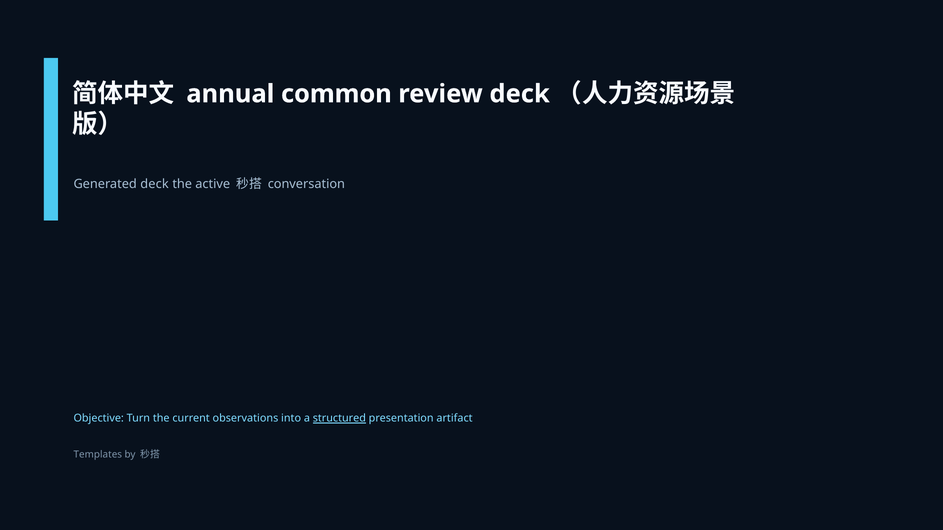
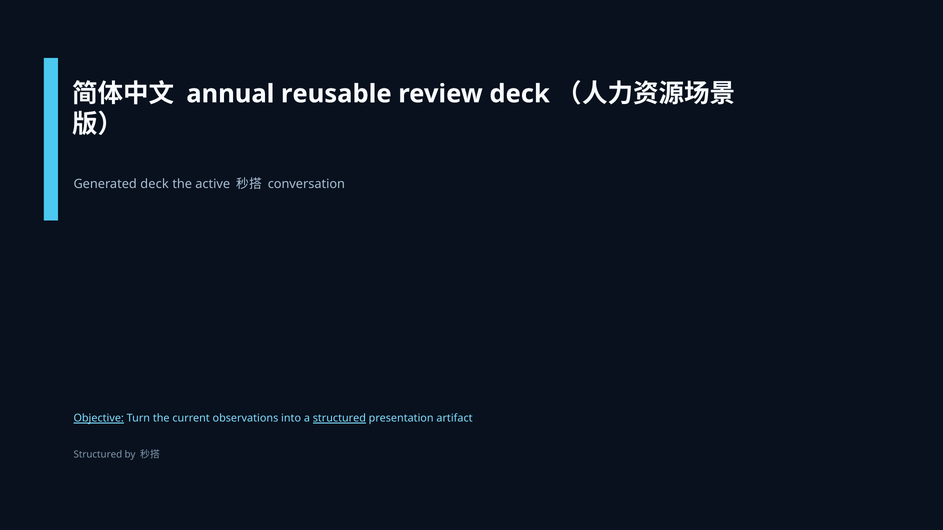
common: common -> reusable
Objective underline: none -> present
Templates at (98, 455): Templates -> Structured
